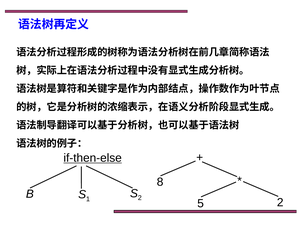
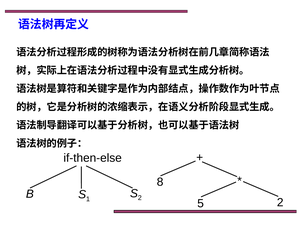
if-then-else underline: present -> none
